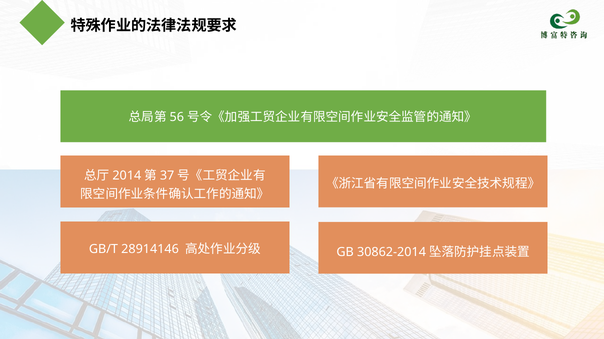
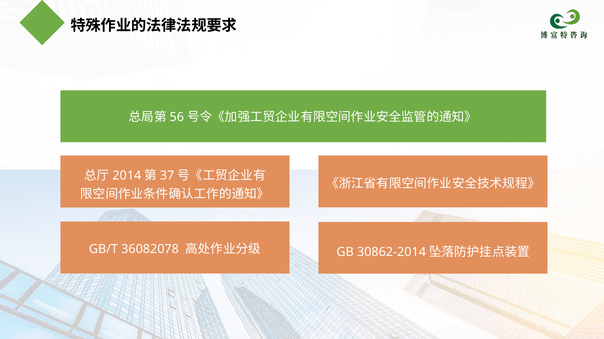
28914146: 28914146 -> 36082078
